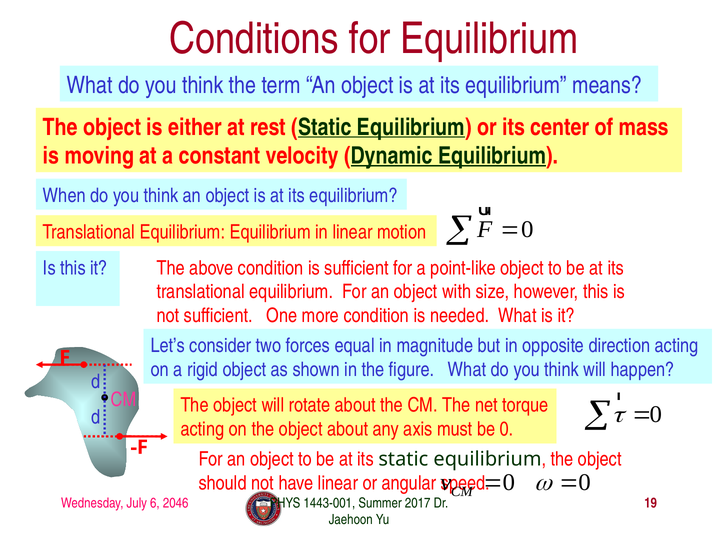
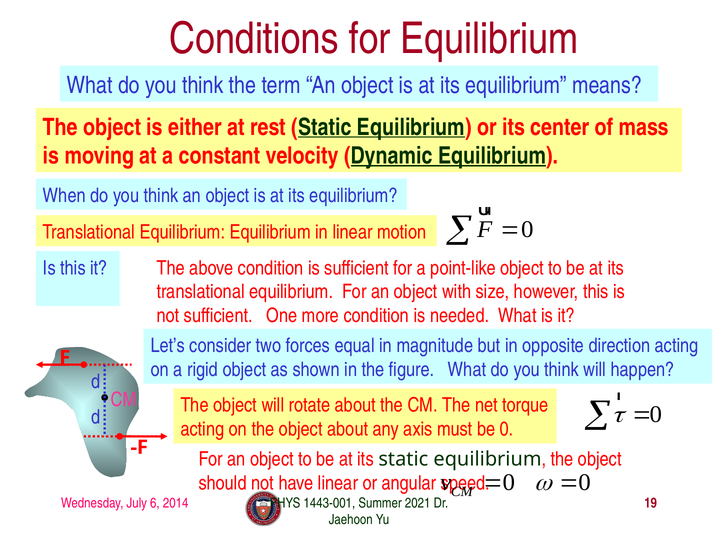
2046: 2046 -> 2014
2017: 2017 -> 2021
